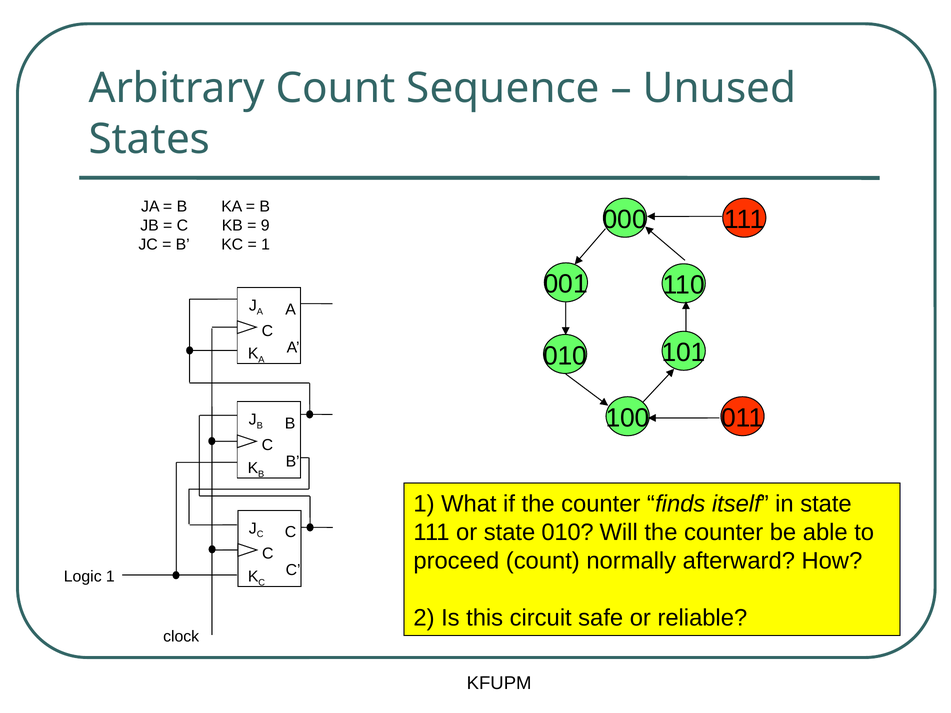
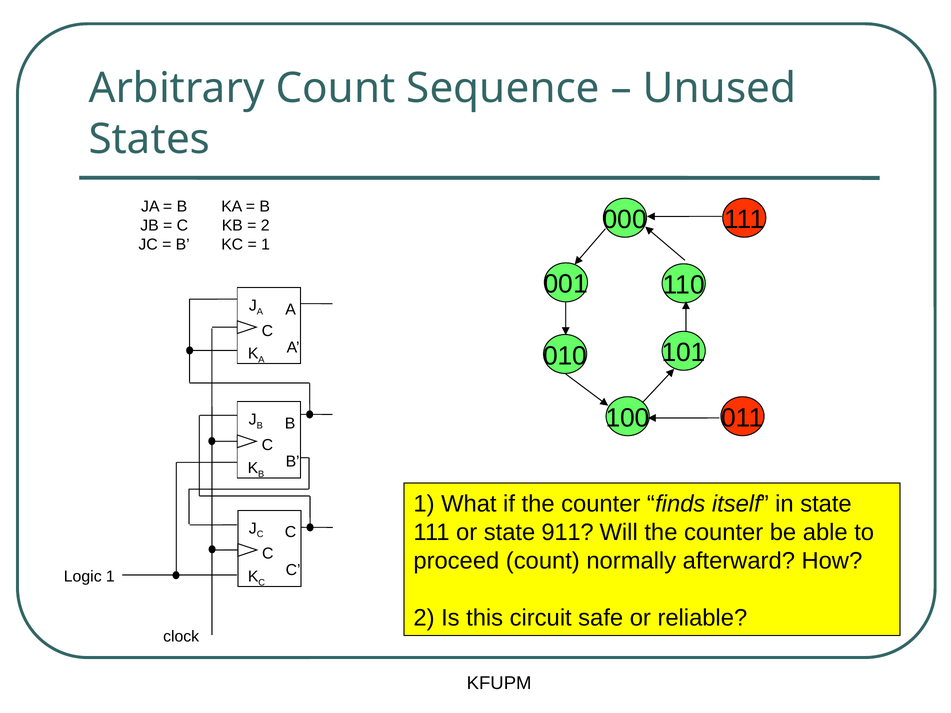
9 at (265, 226): 9 -> 2
state 010: 010 -> 911
